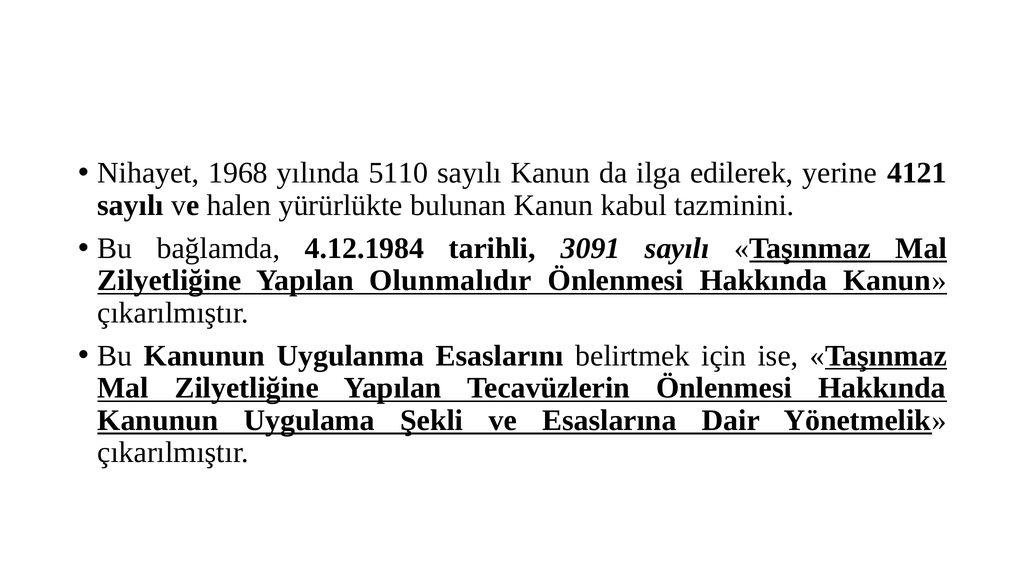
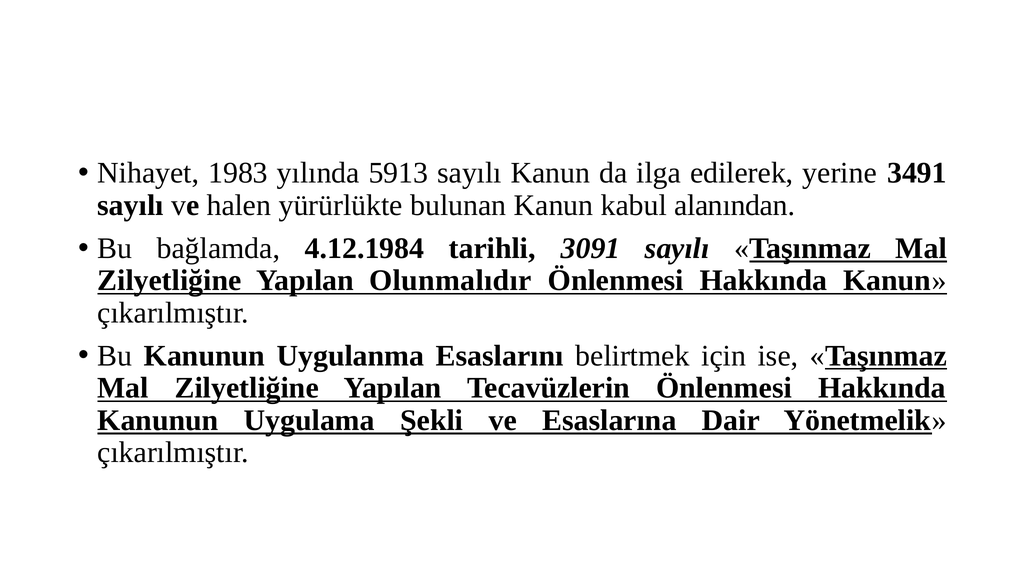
1968: 1968 -> 1983
5110: 5110 -> 5913
4121: 4121 -> 3491
tazminini: tazminini -> alanından
